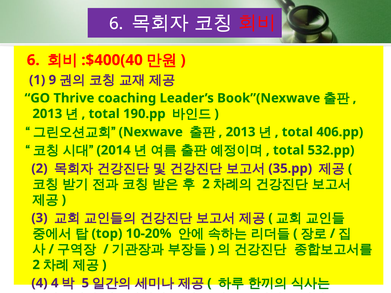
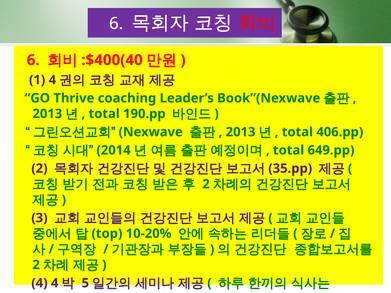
1 9: 9 -> 4
532.pp: 532.pp -> 649.pp
